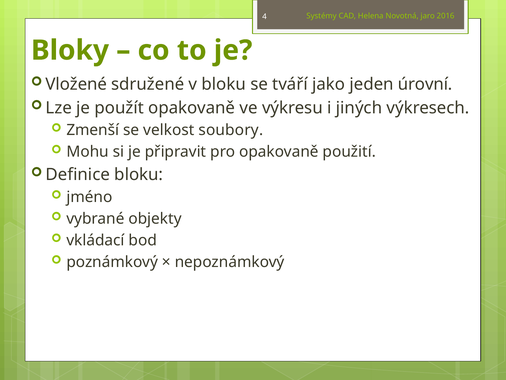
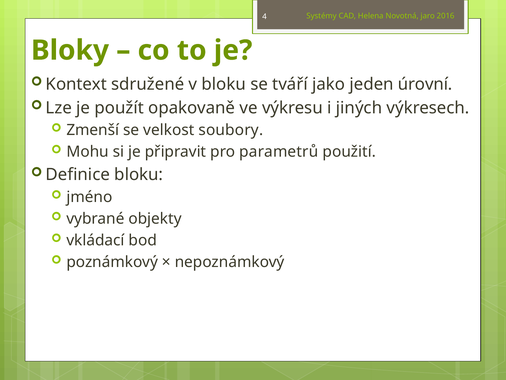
Vložené: Vložené -> Kontext
pro opakovaně: opakovaně -> parametrů
